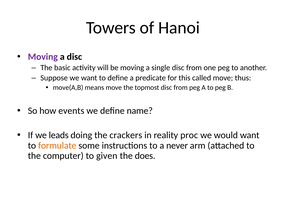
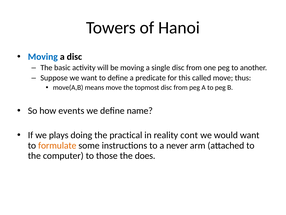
Moving at (43, 57) colour: purple -> blue
leads: leads -> plays
crackers: crackers -> practical
proc: proc -> cont
given: given -> those
